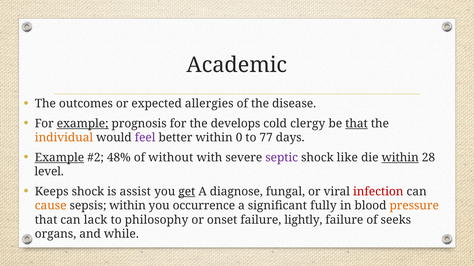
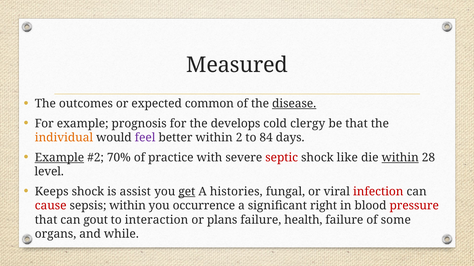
Academic: Academic -> Measured
allergies: allergies -> common
disease underline: none -> present
example at (83, 124) underline: present -> none
that at (357, 124) underline: present -> none
0: 0 -> 2
77: 77 -> 84
48%: 48% -> 70%
without: without -> practice
septic colour: purple -> red
diagnose: diagnose -> histories
cause colour: orange -> red
fully: fully -> right
pressure colour: orange -> red
lack: lack -> gout
philosophy: philosophy -> interaction
onset: onset -> plans
lightly: lightly -> health
seeks: seeks -> some
